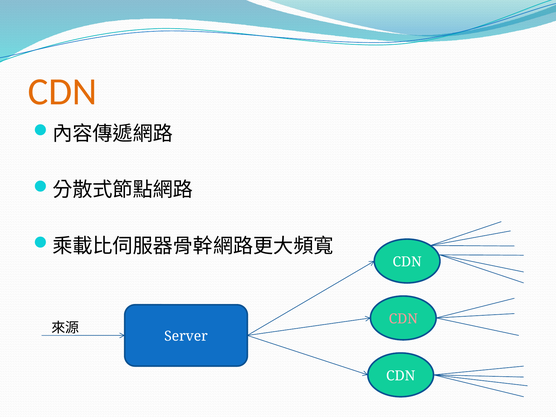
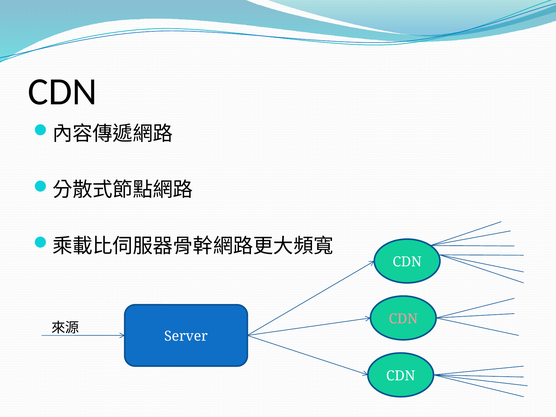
CDN at (62, 92) colour: orange -> black
